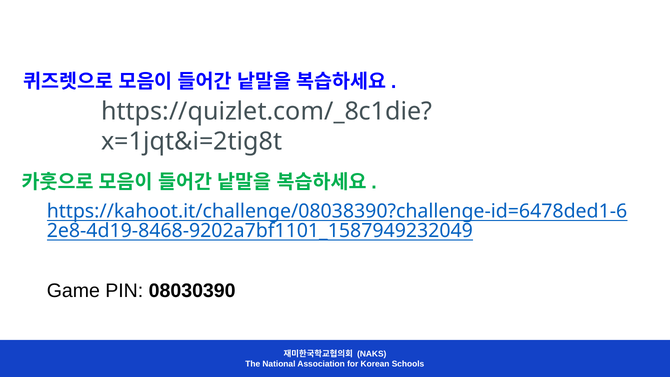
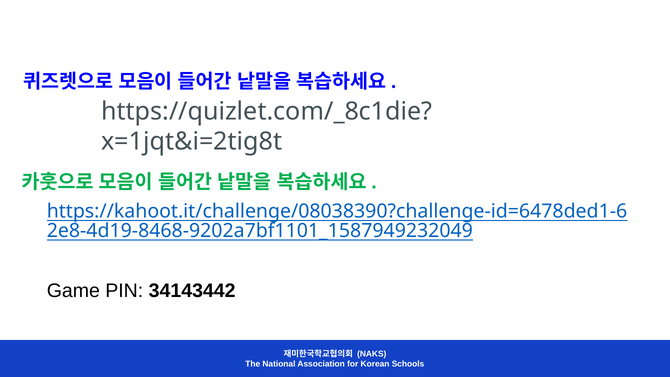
08030390: 08030390 -> 34143442
